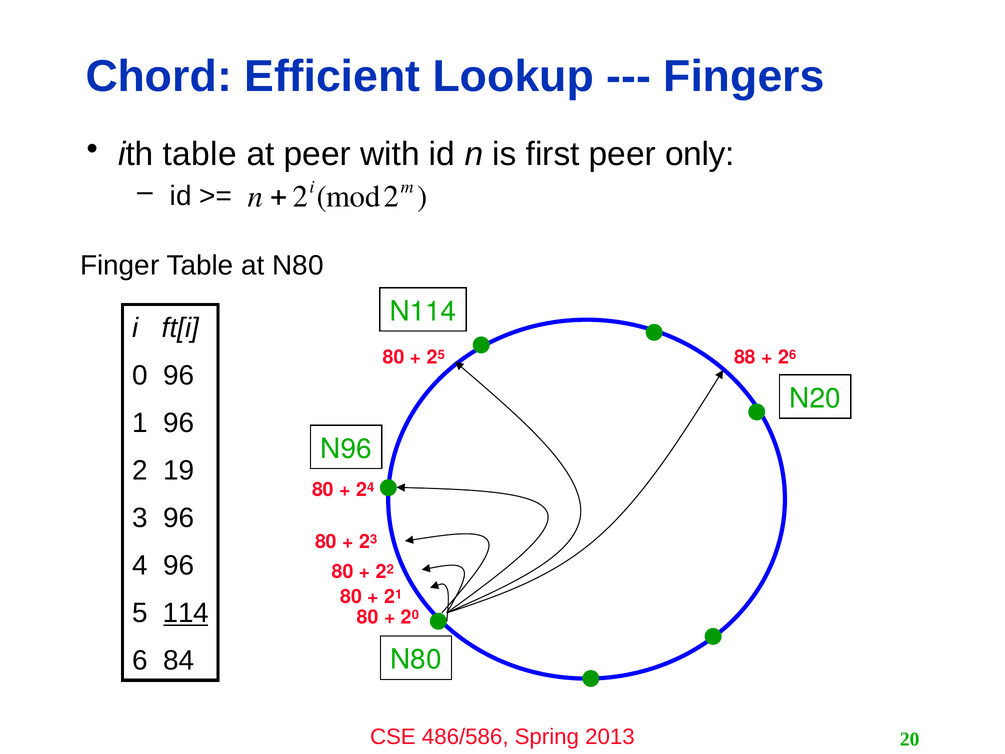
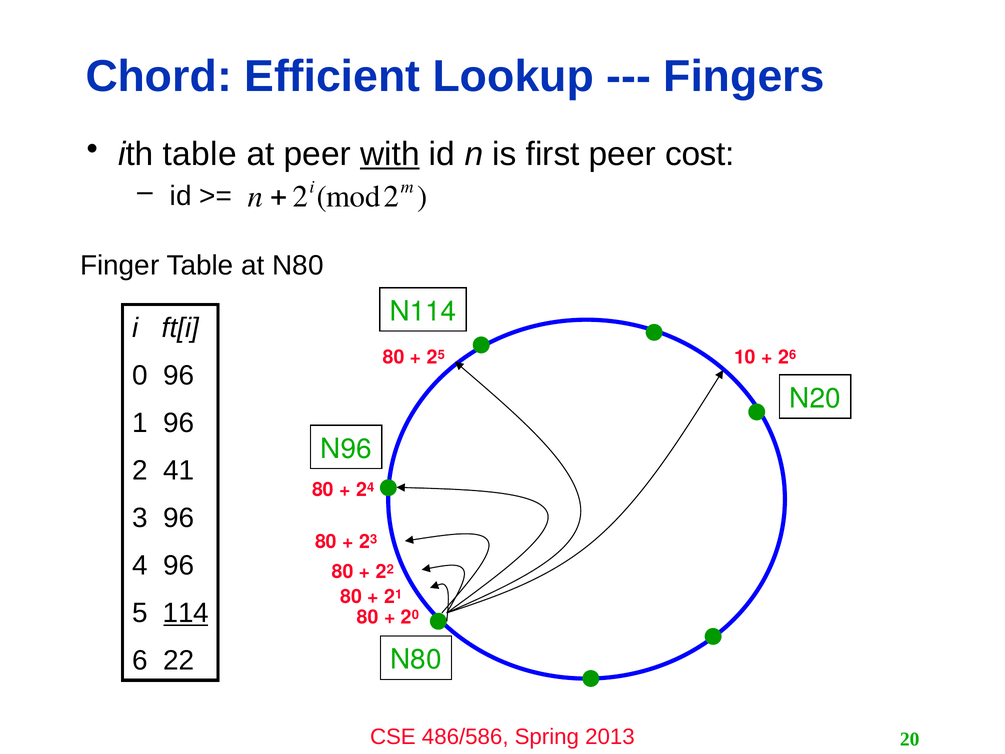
with underline: none -> present
only: only -> cost
88: 88 -> 10
19: 19 -> 41
6 84: 84 -> 22
